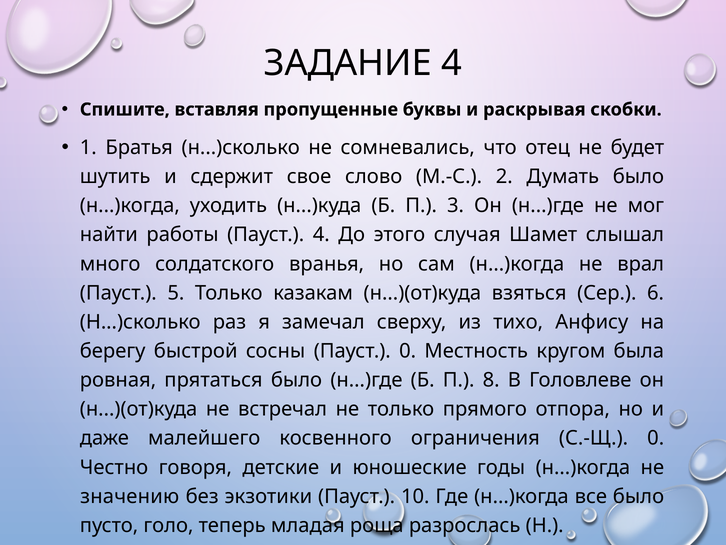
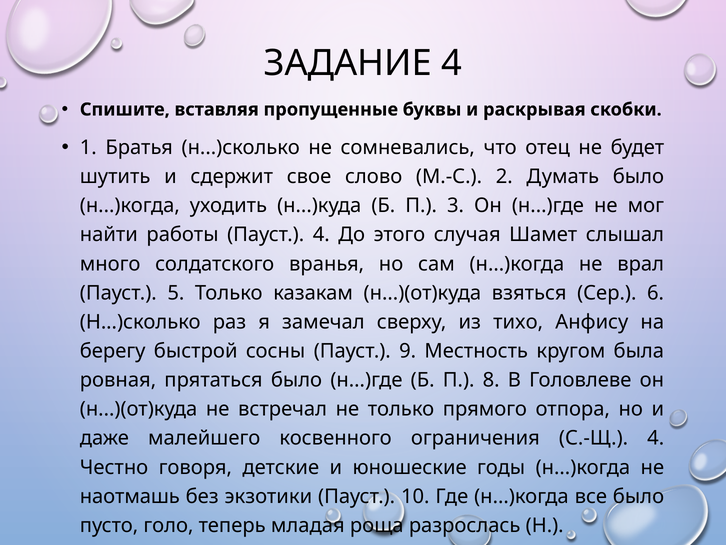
Пауст 0: 0 -> 9
С.-Щ 0: 0 -> 4
значению: значению -> наотмашь
